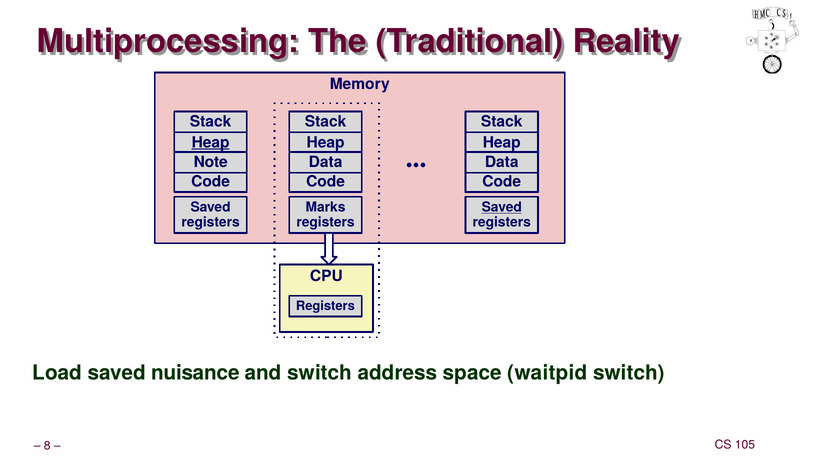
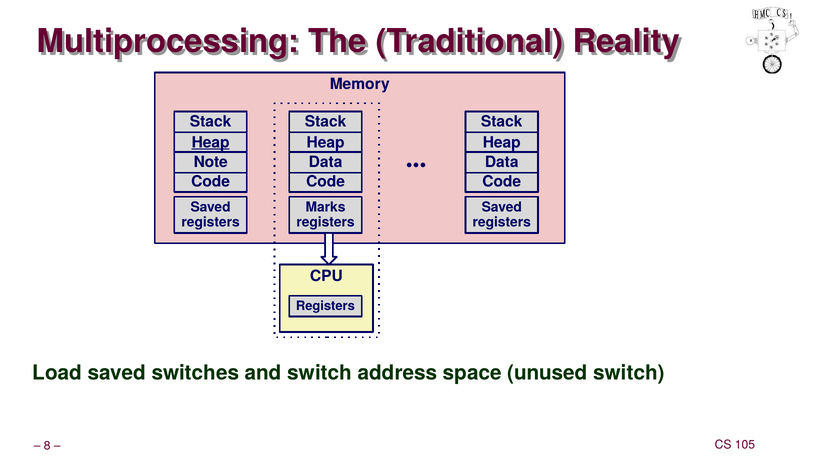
Saved at (502, 207) underline: present -> none
nuisance: nuisance -> switches
waitpid: waitpid -> unused
